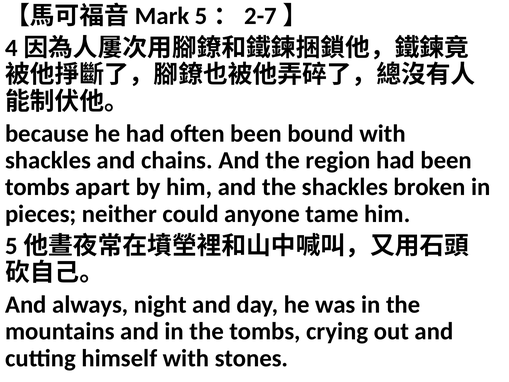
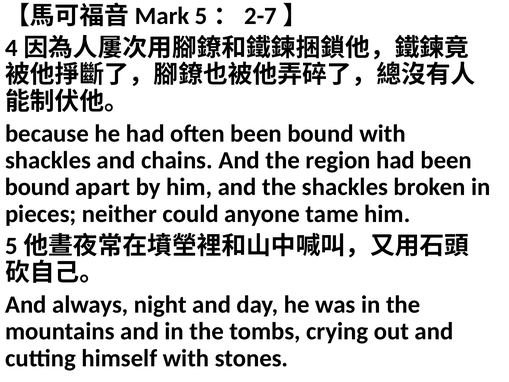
tombs at (37, 187): tombs -> bound
